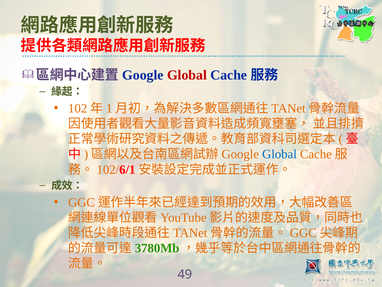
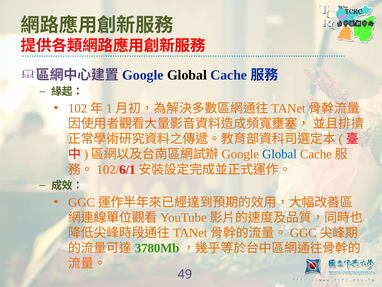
Global at (187, 75) colour: red -> black
